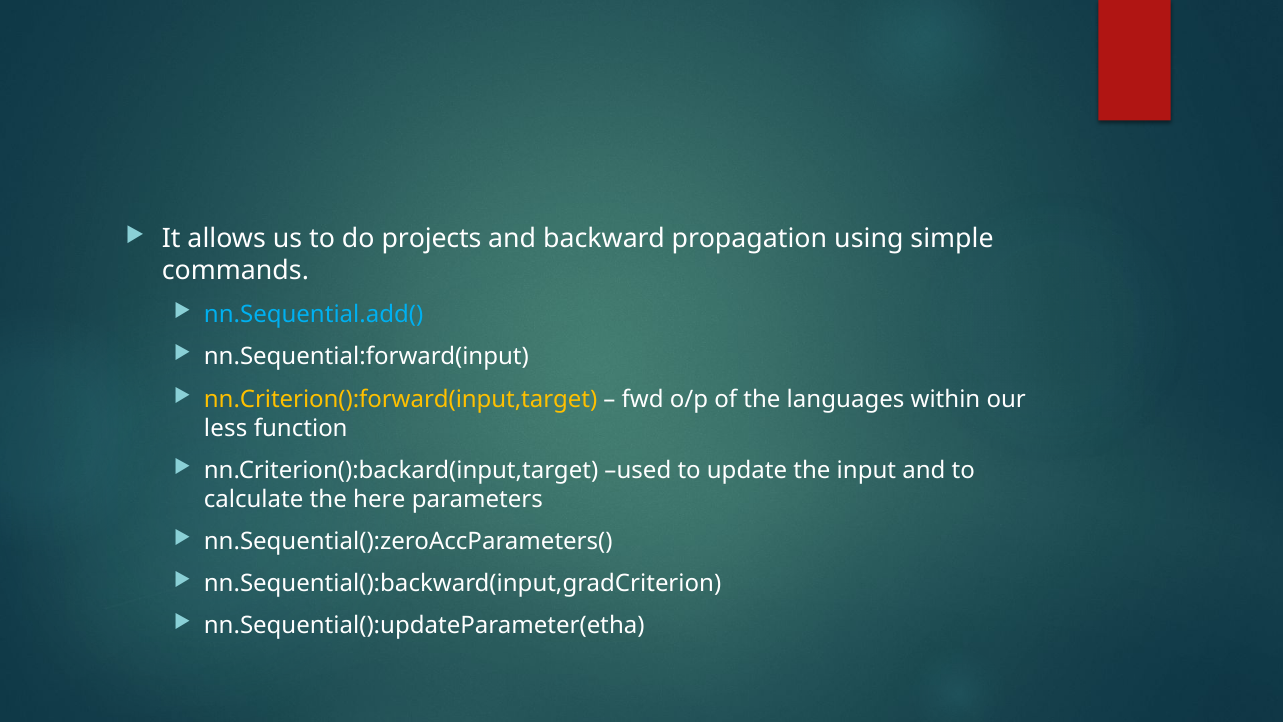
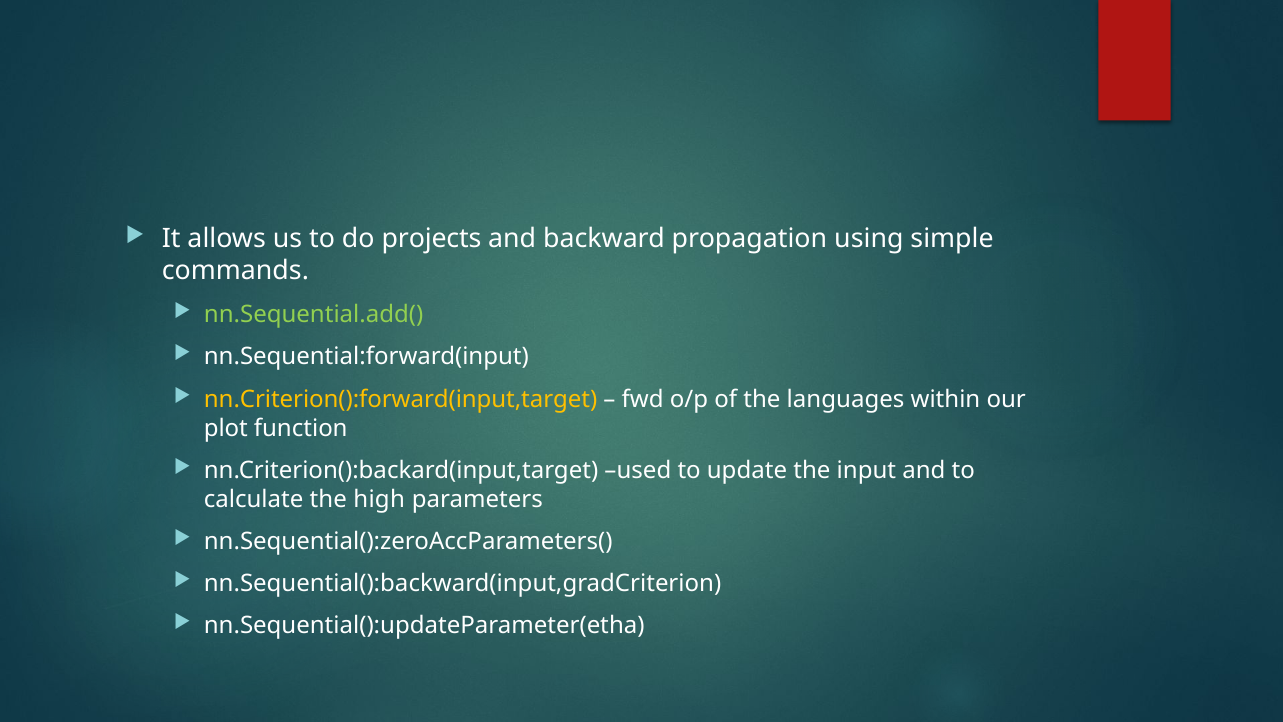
nn.Sequential.add( colour: light blue -> light green
less: less -> plot
here: here -> high
